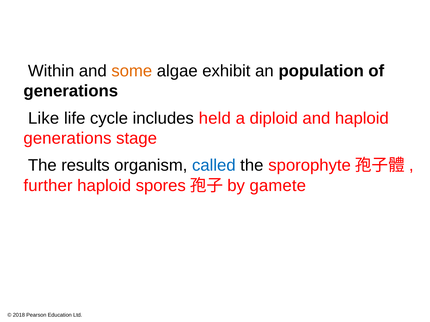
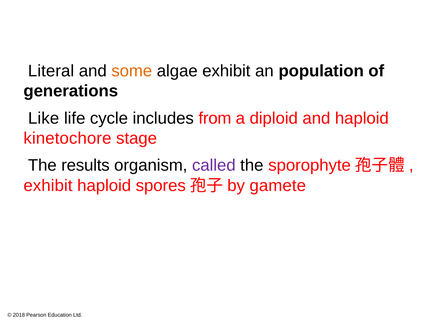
Within: Within -> Literal
held: held -> from
generations at (67, 138): generations -> kinetochore
called colour: blue -> purple
further at (48, 186): further -> exhibit
